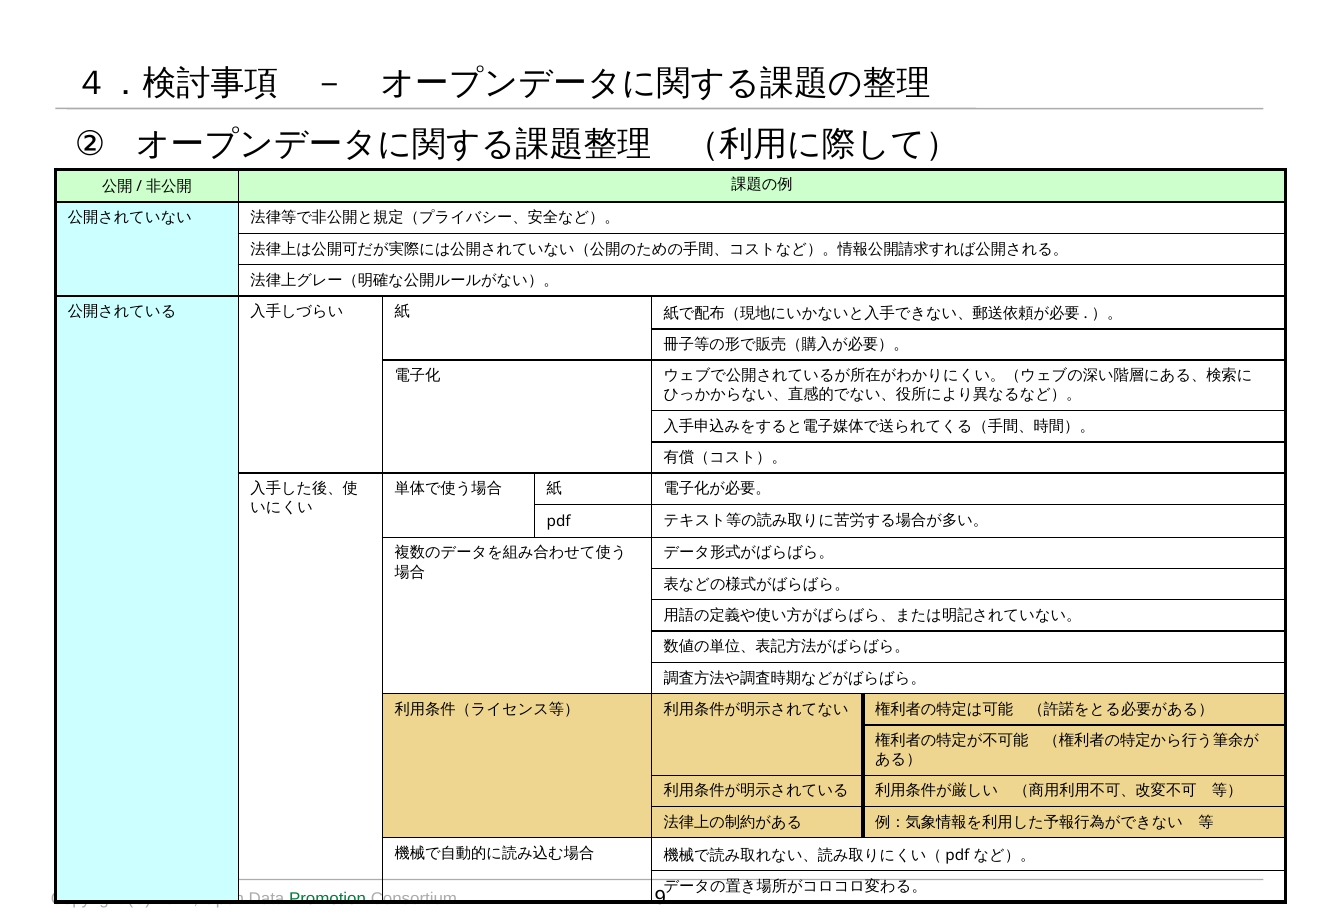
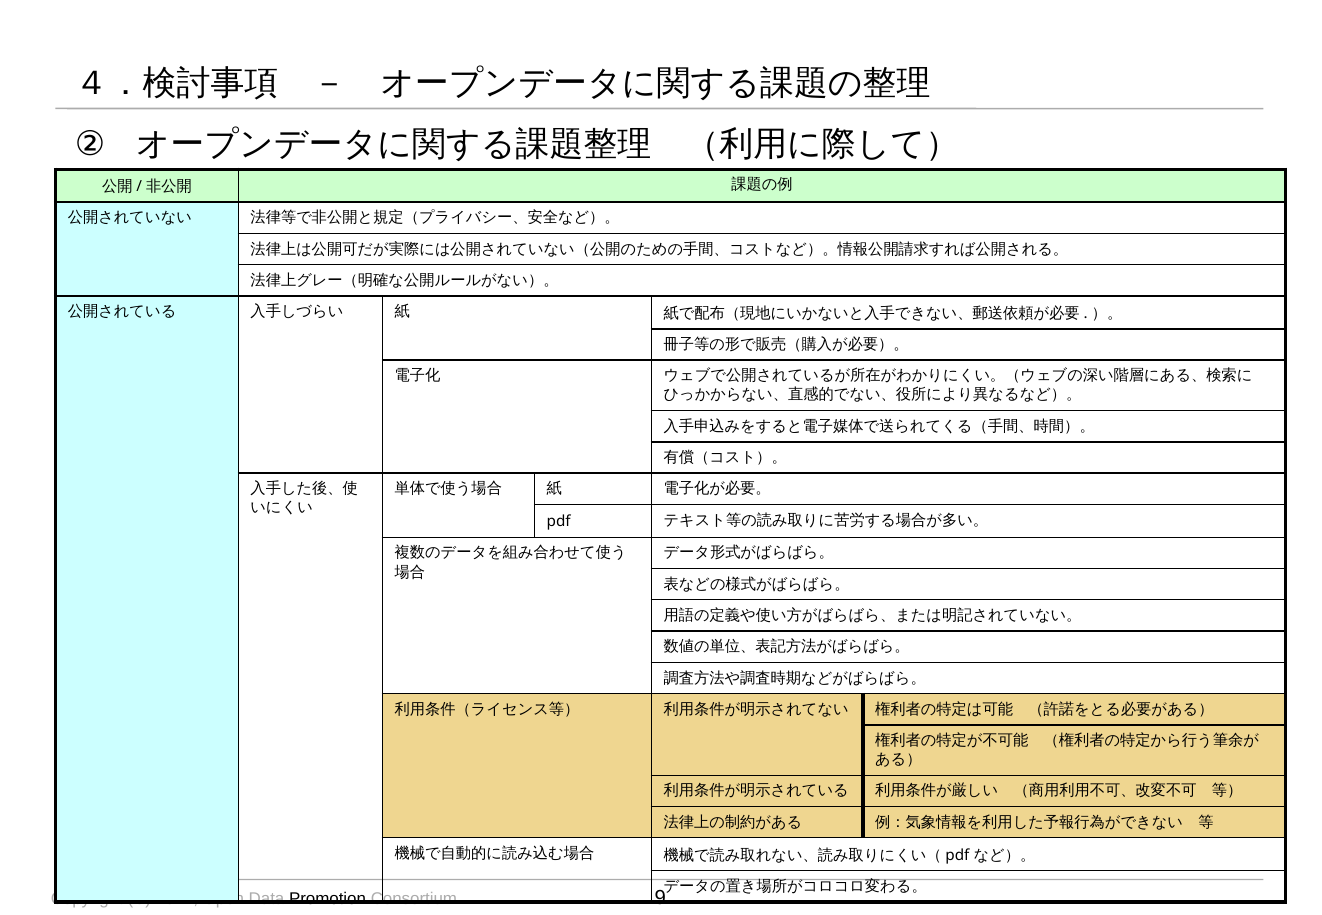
Promotion colour: green -> black
